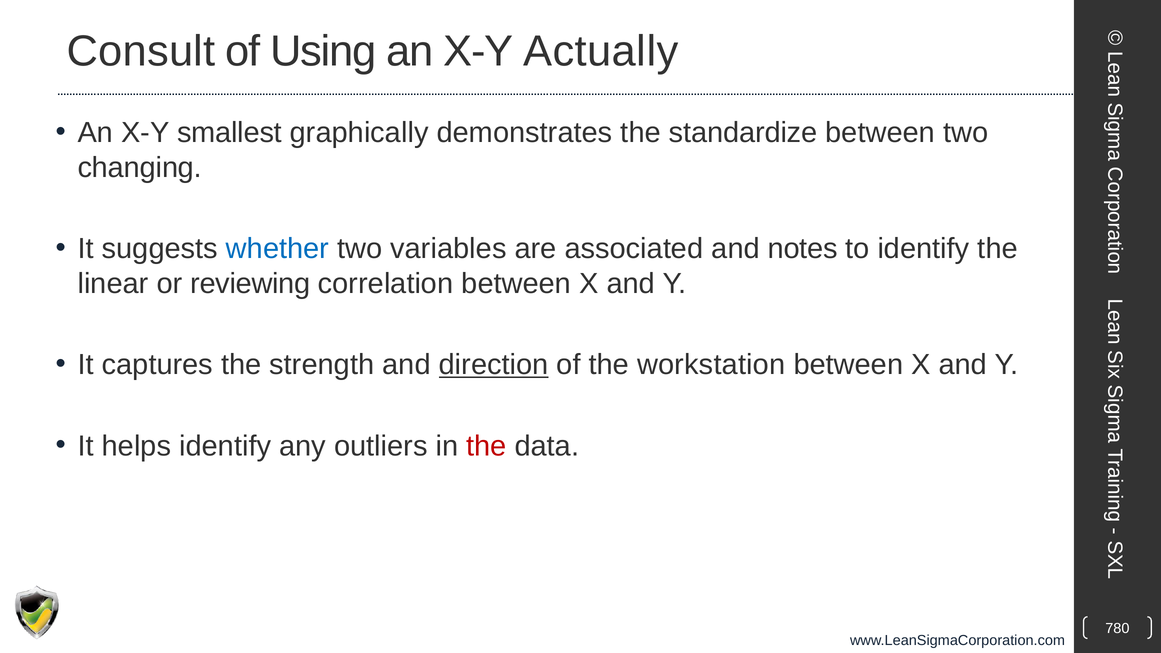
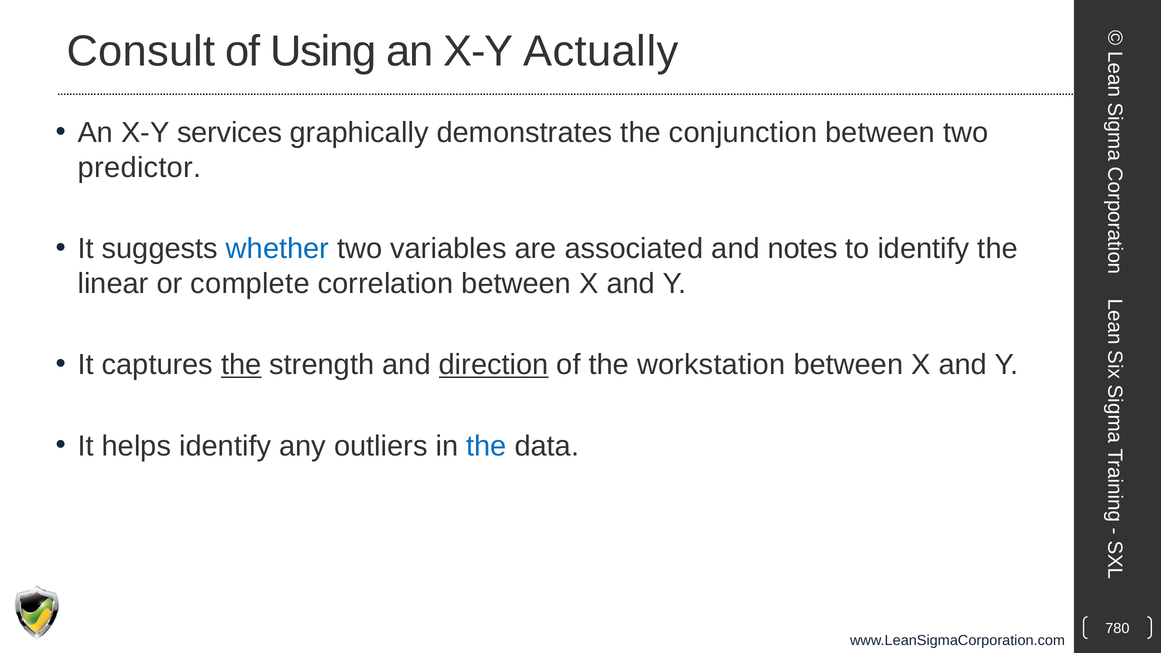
smallest: smallest -> services
standardize: standardize -> conjunction
changing: changing -> predictor
reviewing: reviewing -> complete
the at (241, 365) underline: none -> present
the at (486, 446) colour: red -> blue
